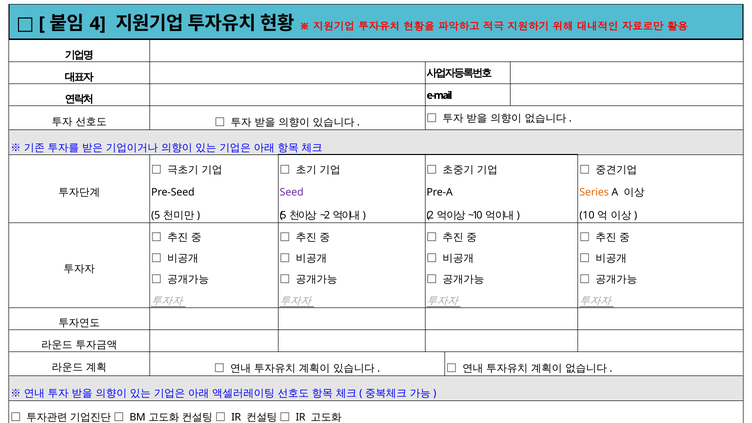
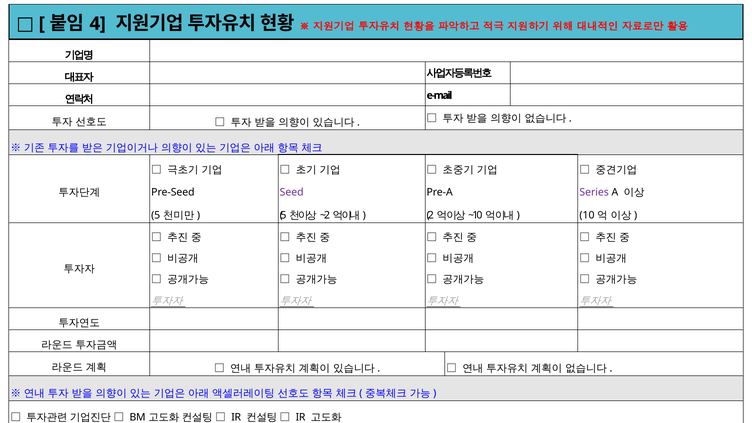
Series colour: orange -> purple
